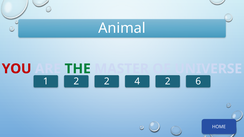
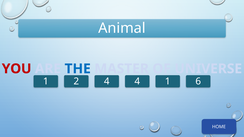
THE colour: green -> blue
2 2: 2 -> 4
4 2: 2 -> 1
